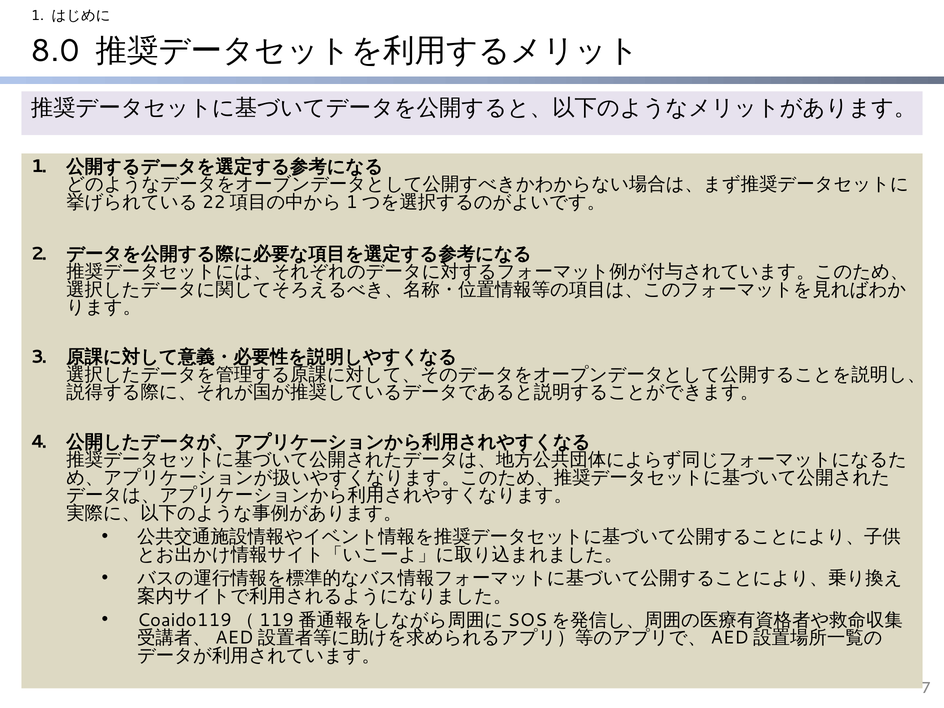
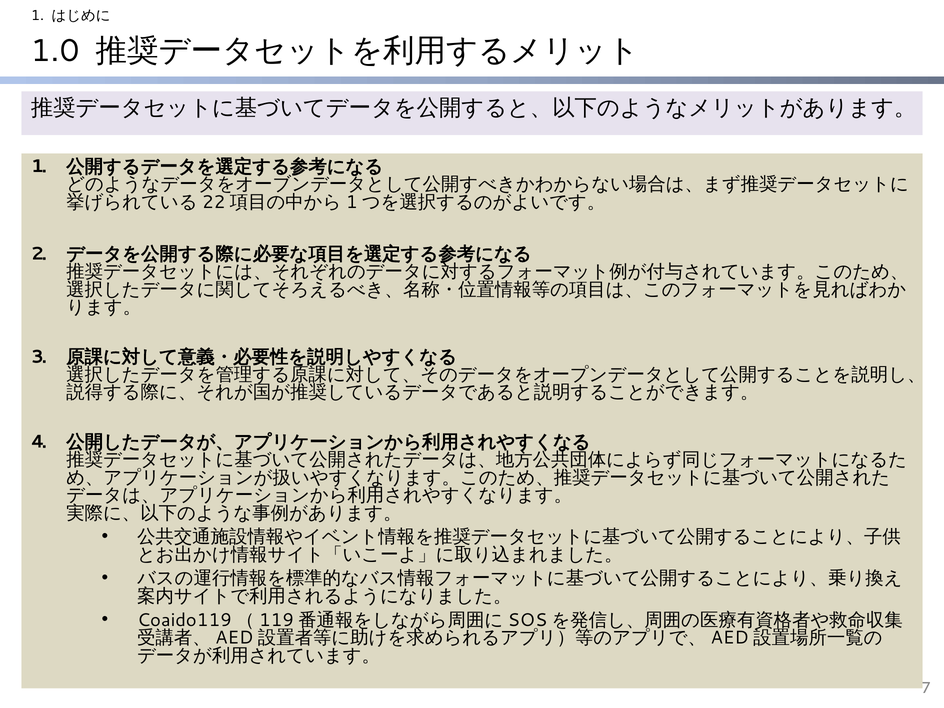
8.0: 8.0 -> 1.0
